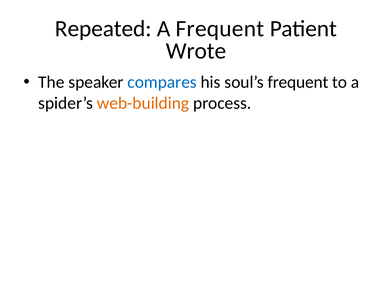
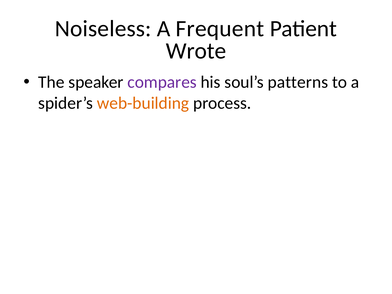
Repeated: Repeated -> Noiseless
compares colour: blue -> purple
soul’s frequent: frequent -> patterns
